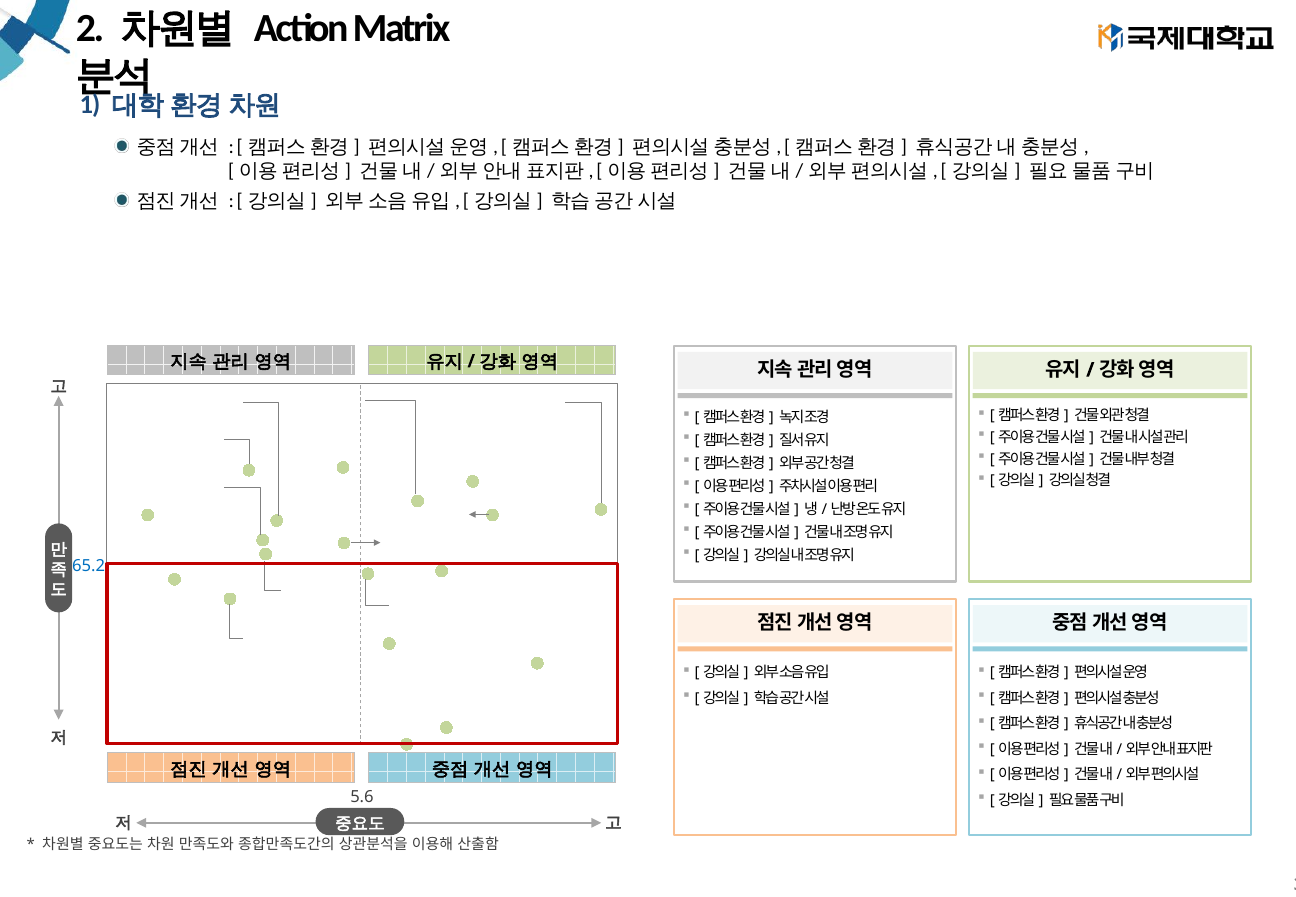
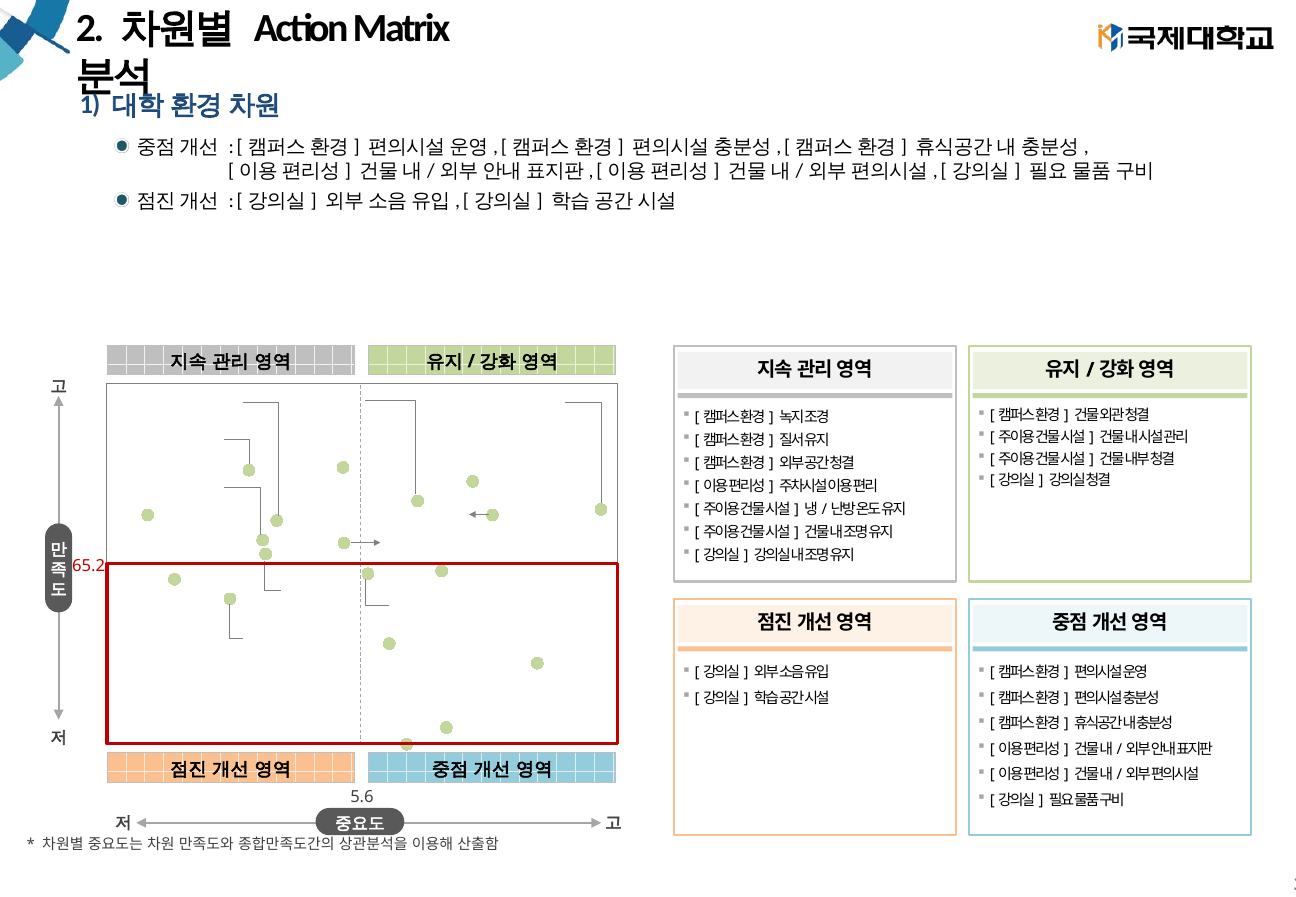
65.2 colour: blue -> red
